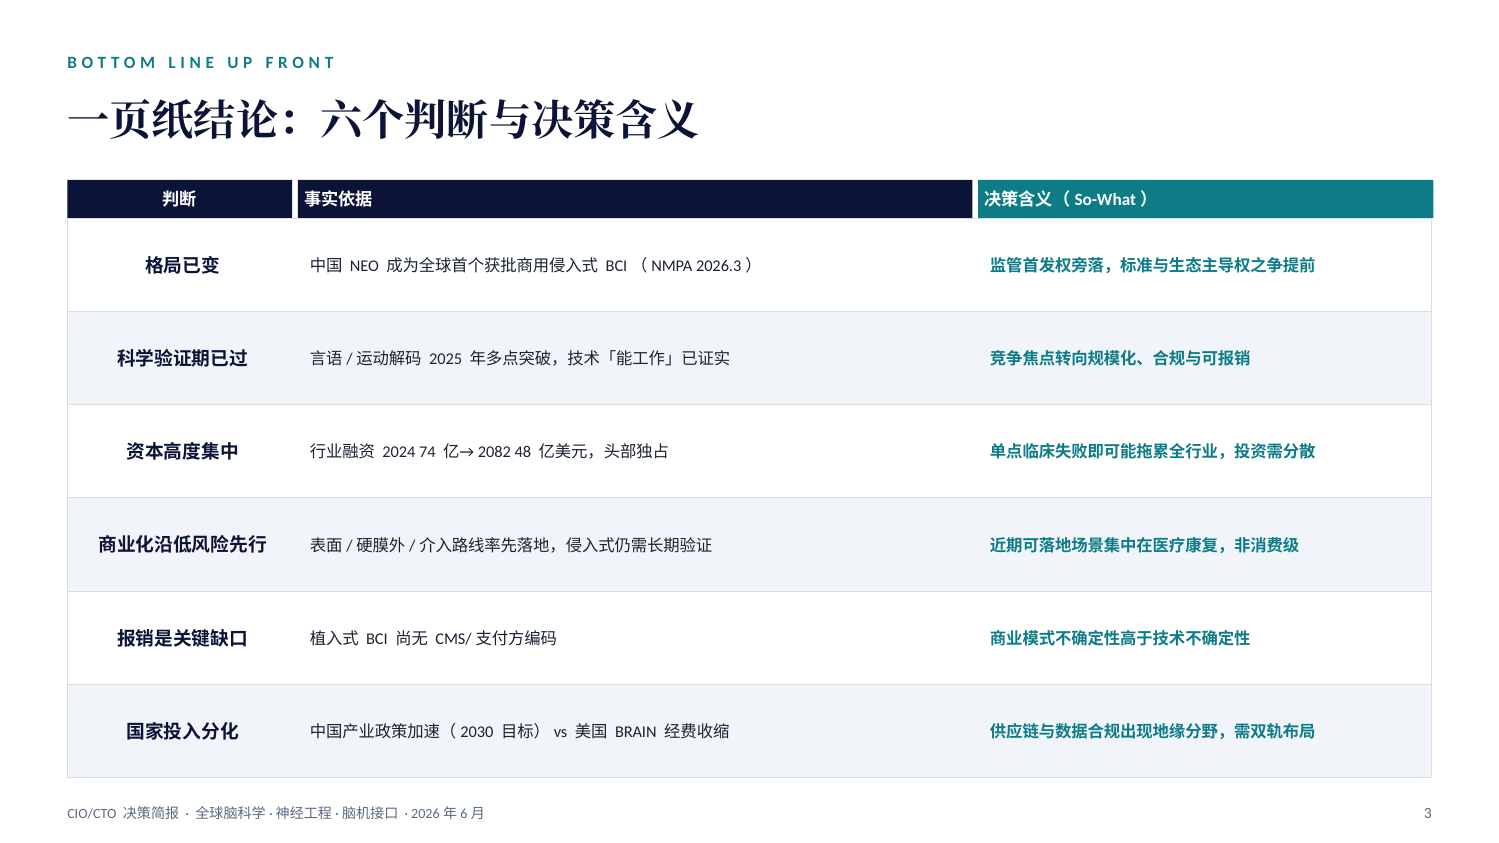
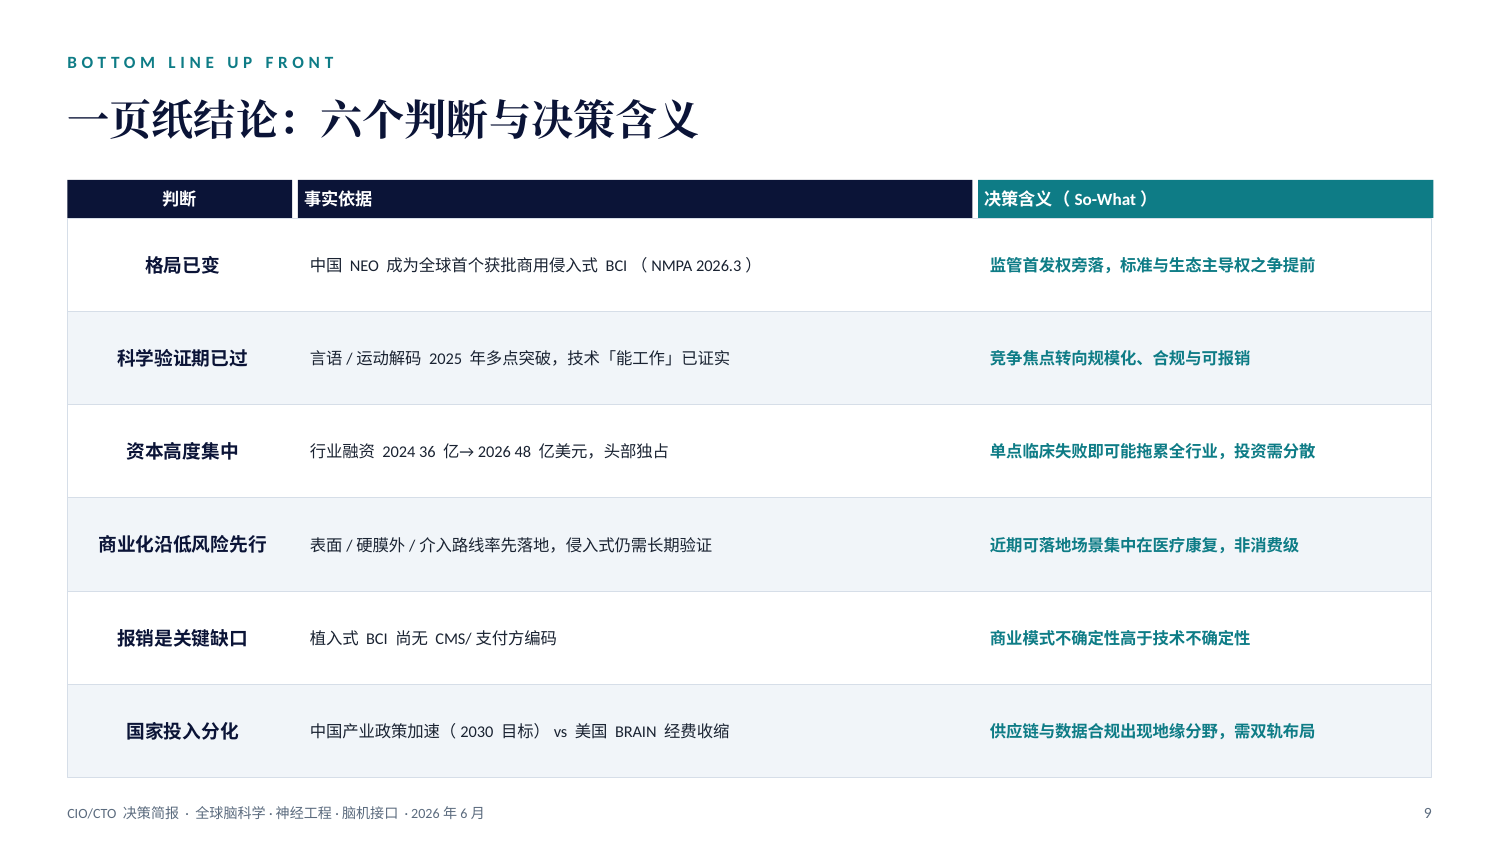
74: 74 -> 36
2082: 2082 -> 2026
3: 3 -> 9
